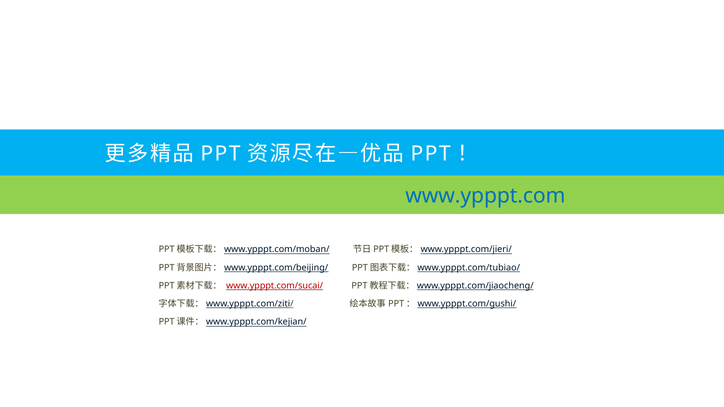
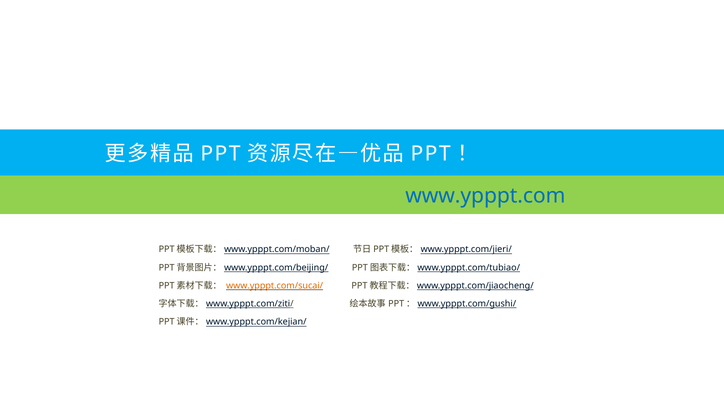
www.ypppt.com/sucai/ colour: red -> orange
